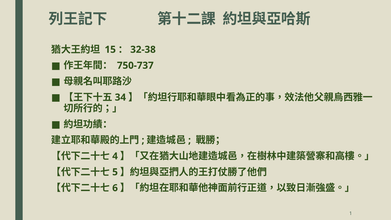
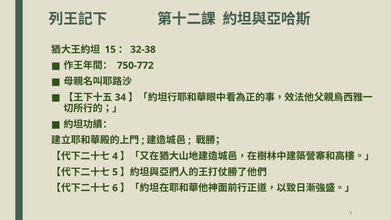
750-737: 750-737 -> 750-772
